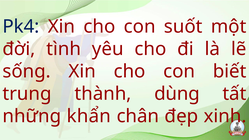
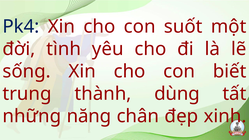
khẩn: khẩn -> năng
